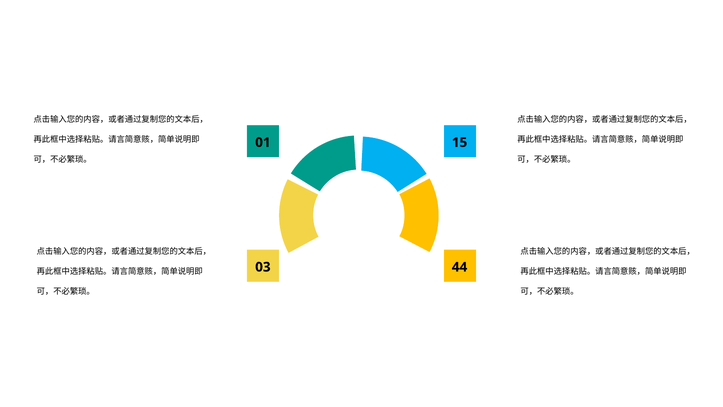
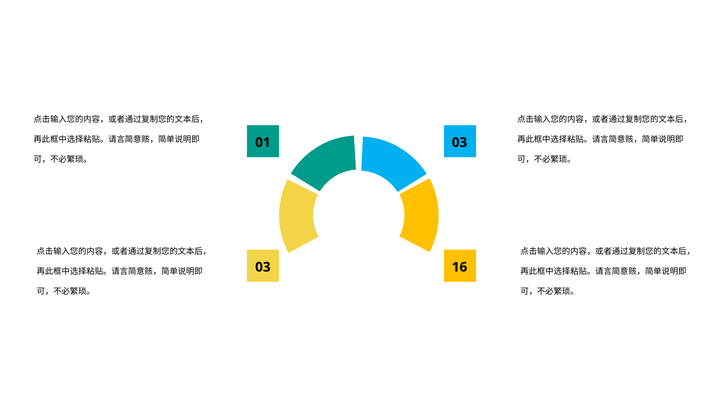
01 15: 15 -> 03
44: 44 -> 16
